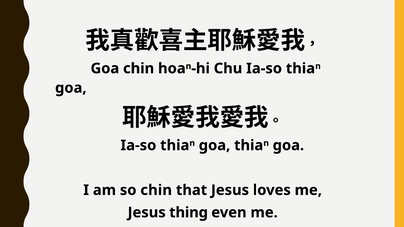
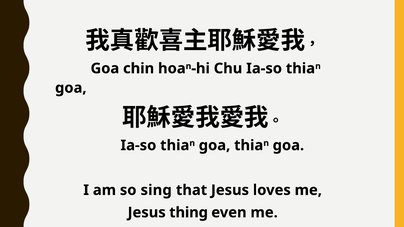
so chin: chin -> sing
